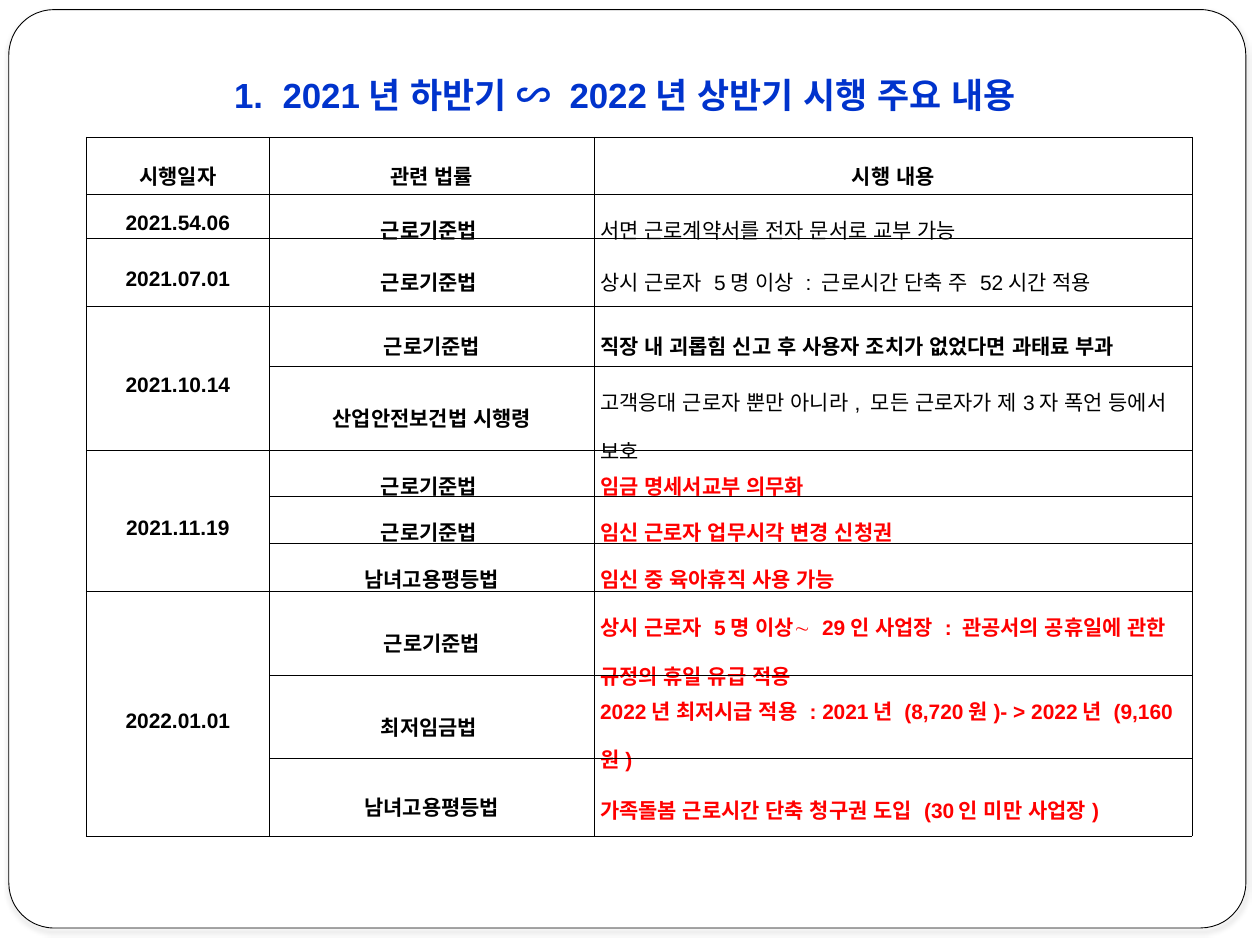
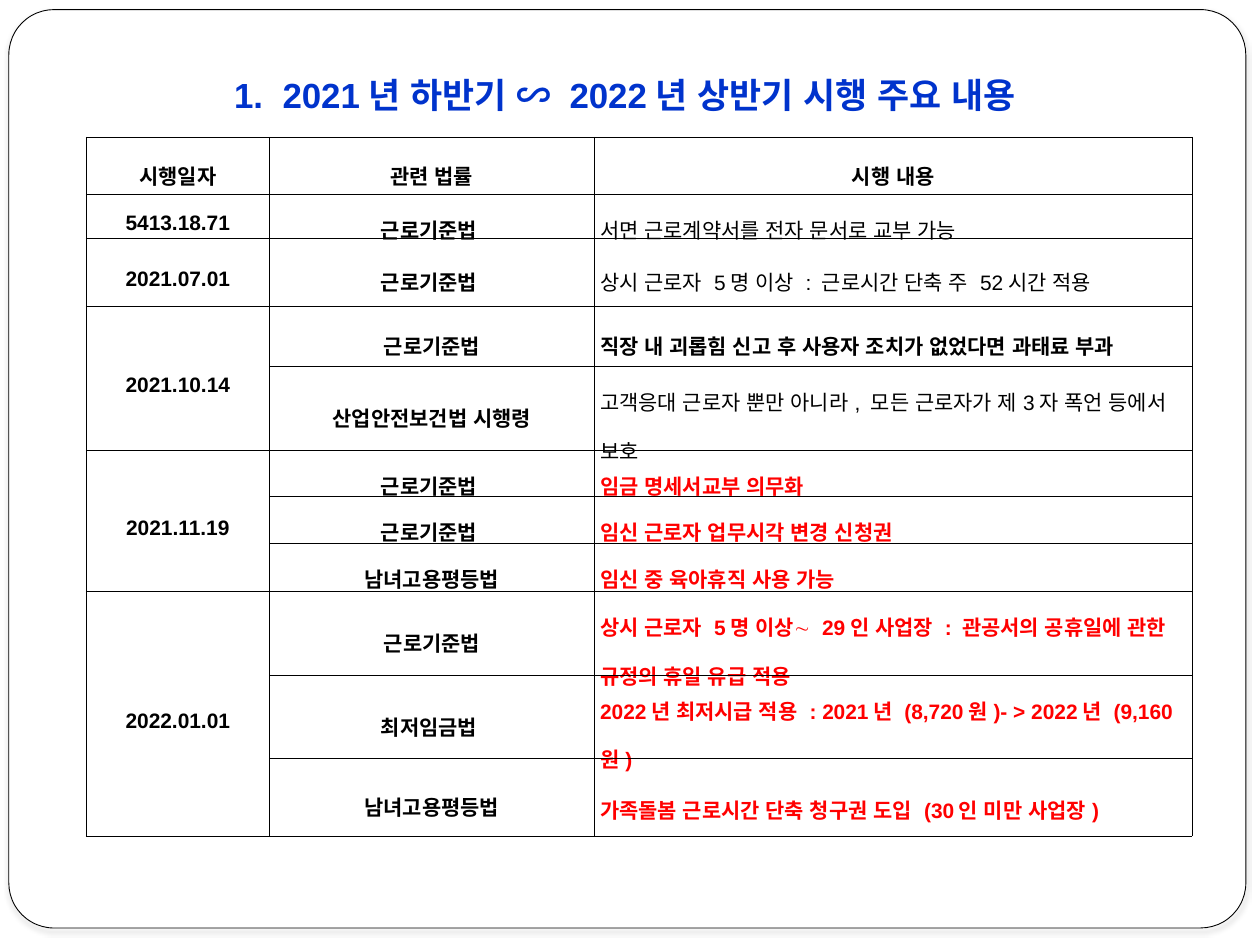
2021.54.06: 2021.54.06 -> 5413.18.71
